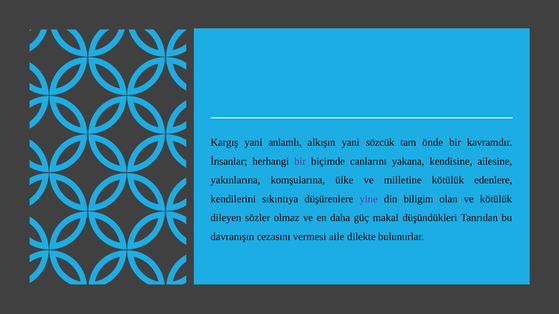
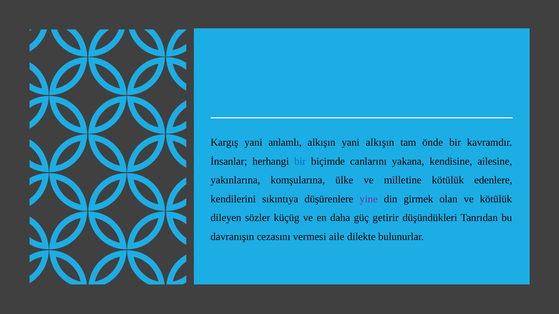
yani sözcük: sözcük -> alkışın
bir at (300, 161) colour: purple -> blue
biligim: biligim -> girmek
olmaz: olmaz -> küçüg
makal: makal -> getirir
